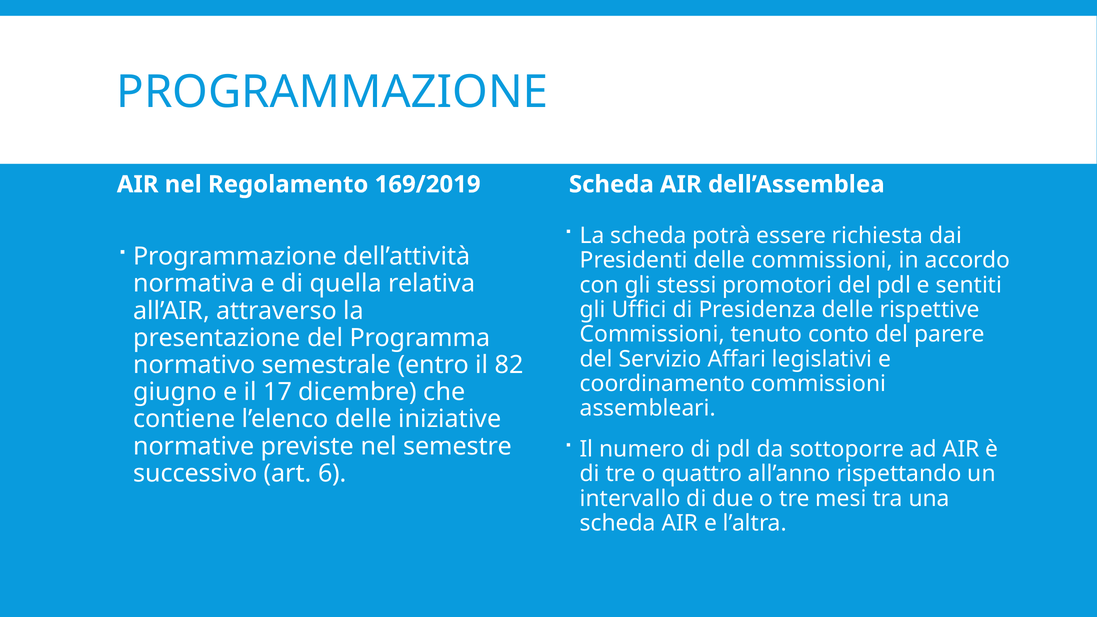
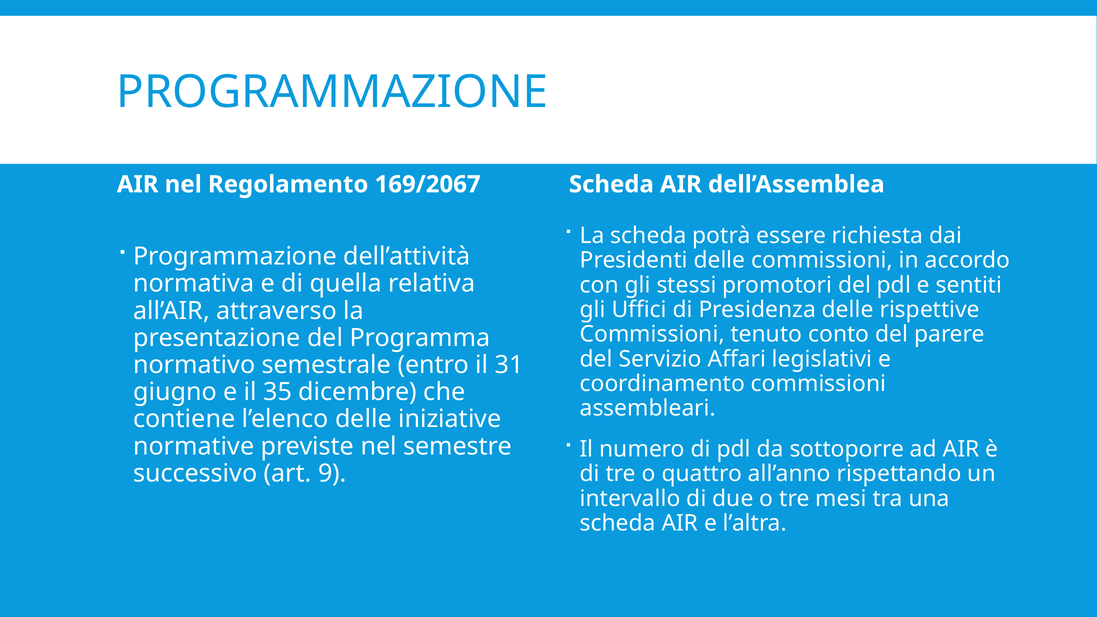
169/2019: 169/2019 -> 169/2067
82: 82 -> 31
17: 17 -> 35
6: 6 -> 9
